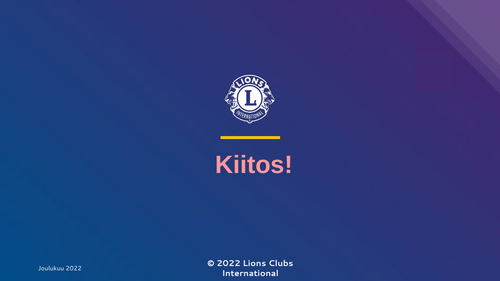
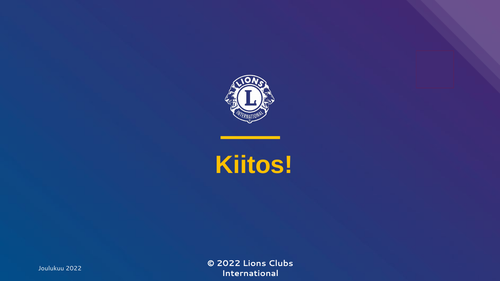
Kiitos colour: pink -> yellow
